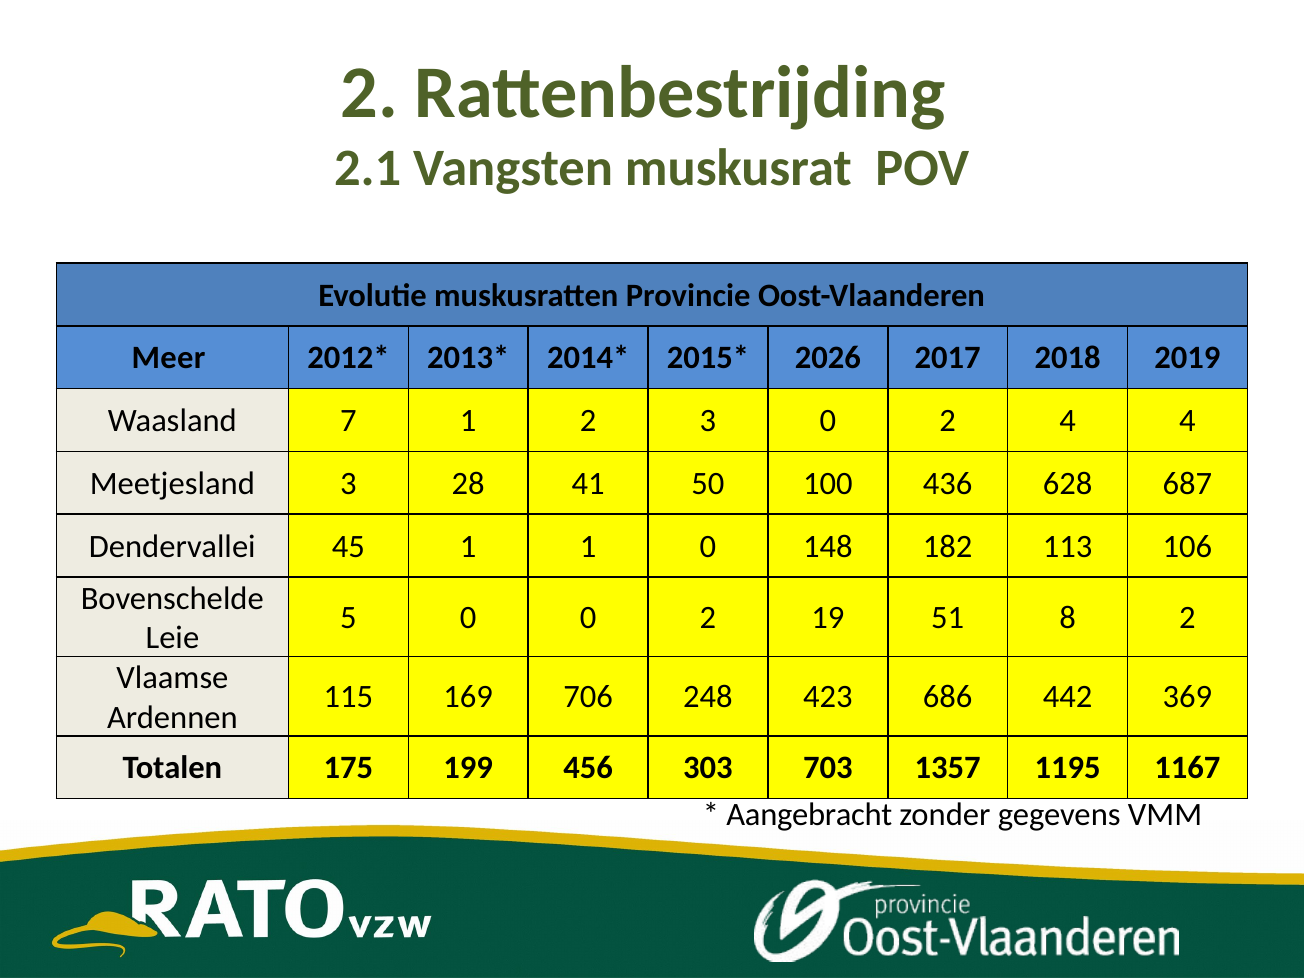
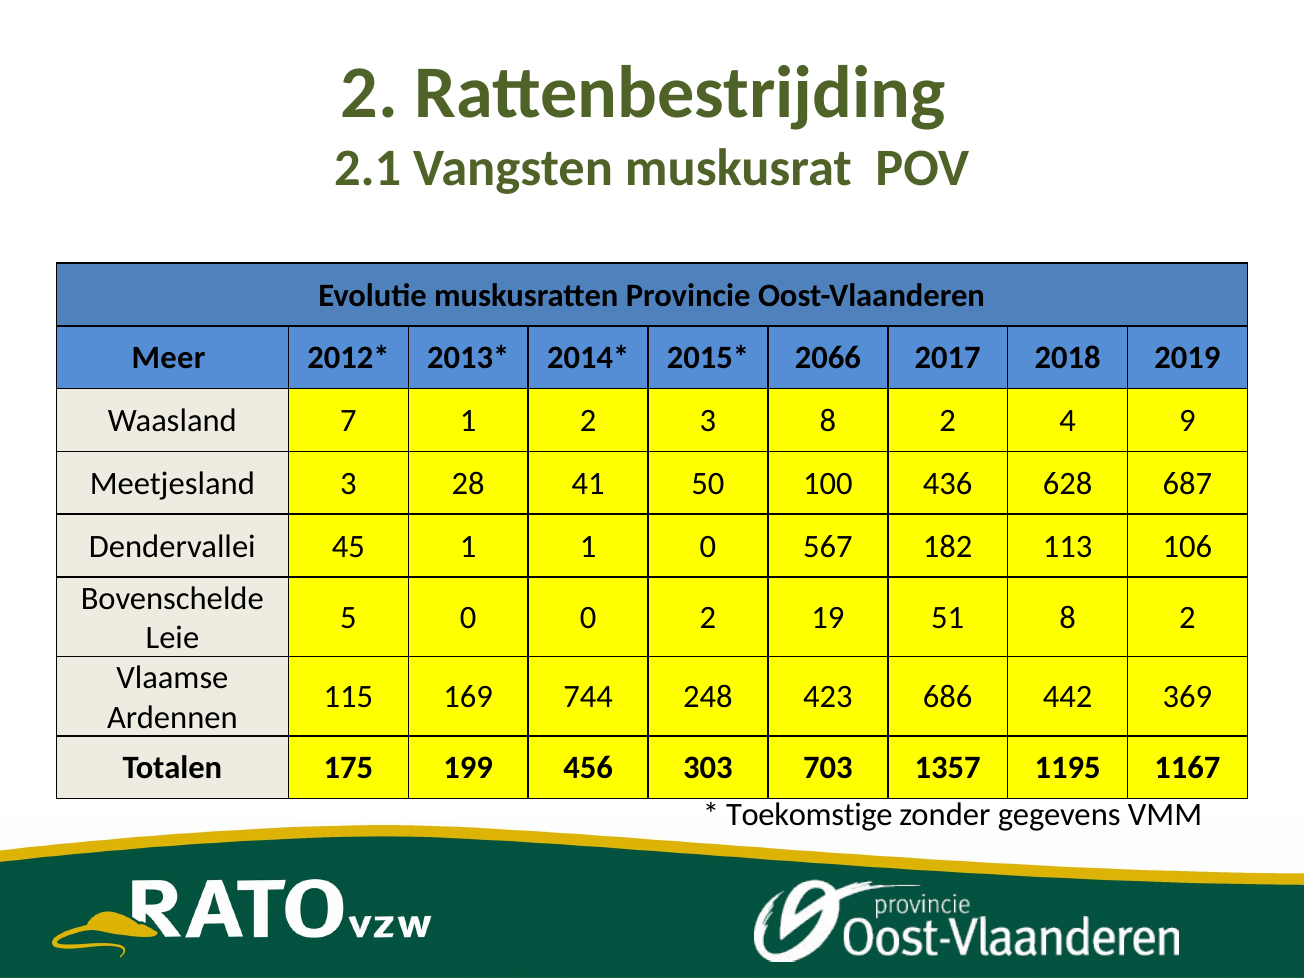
2026: 2026 -> 2066
3 0: 0 -> 8
4 4: 4 -> 9
148: 148 -> 567
706: 706 -> 744
Aangebracht: Aangebracht -> Toekomstige
